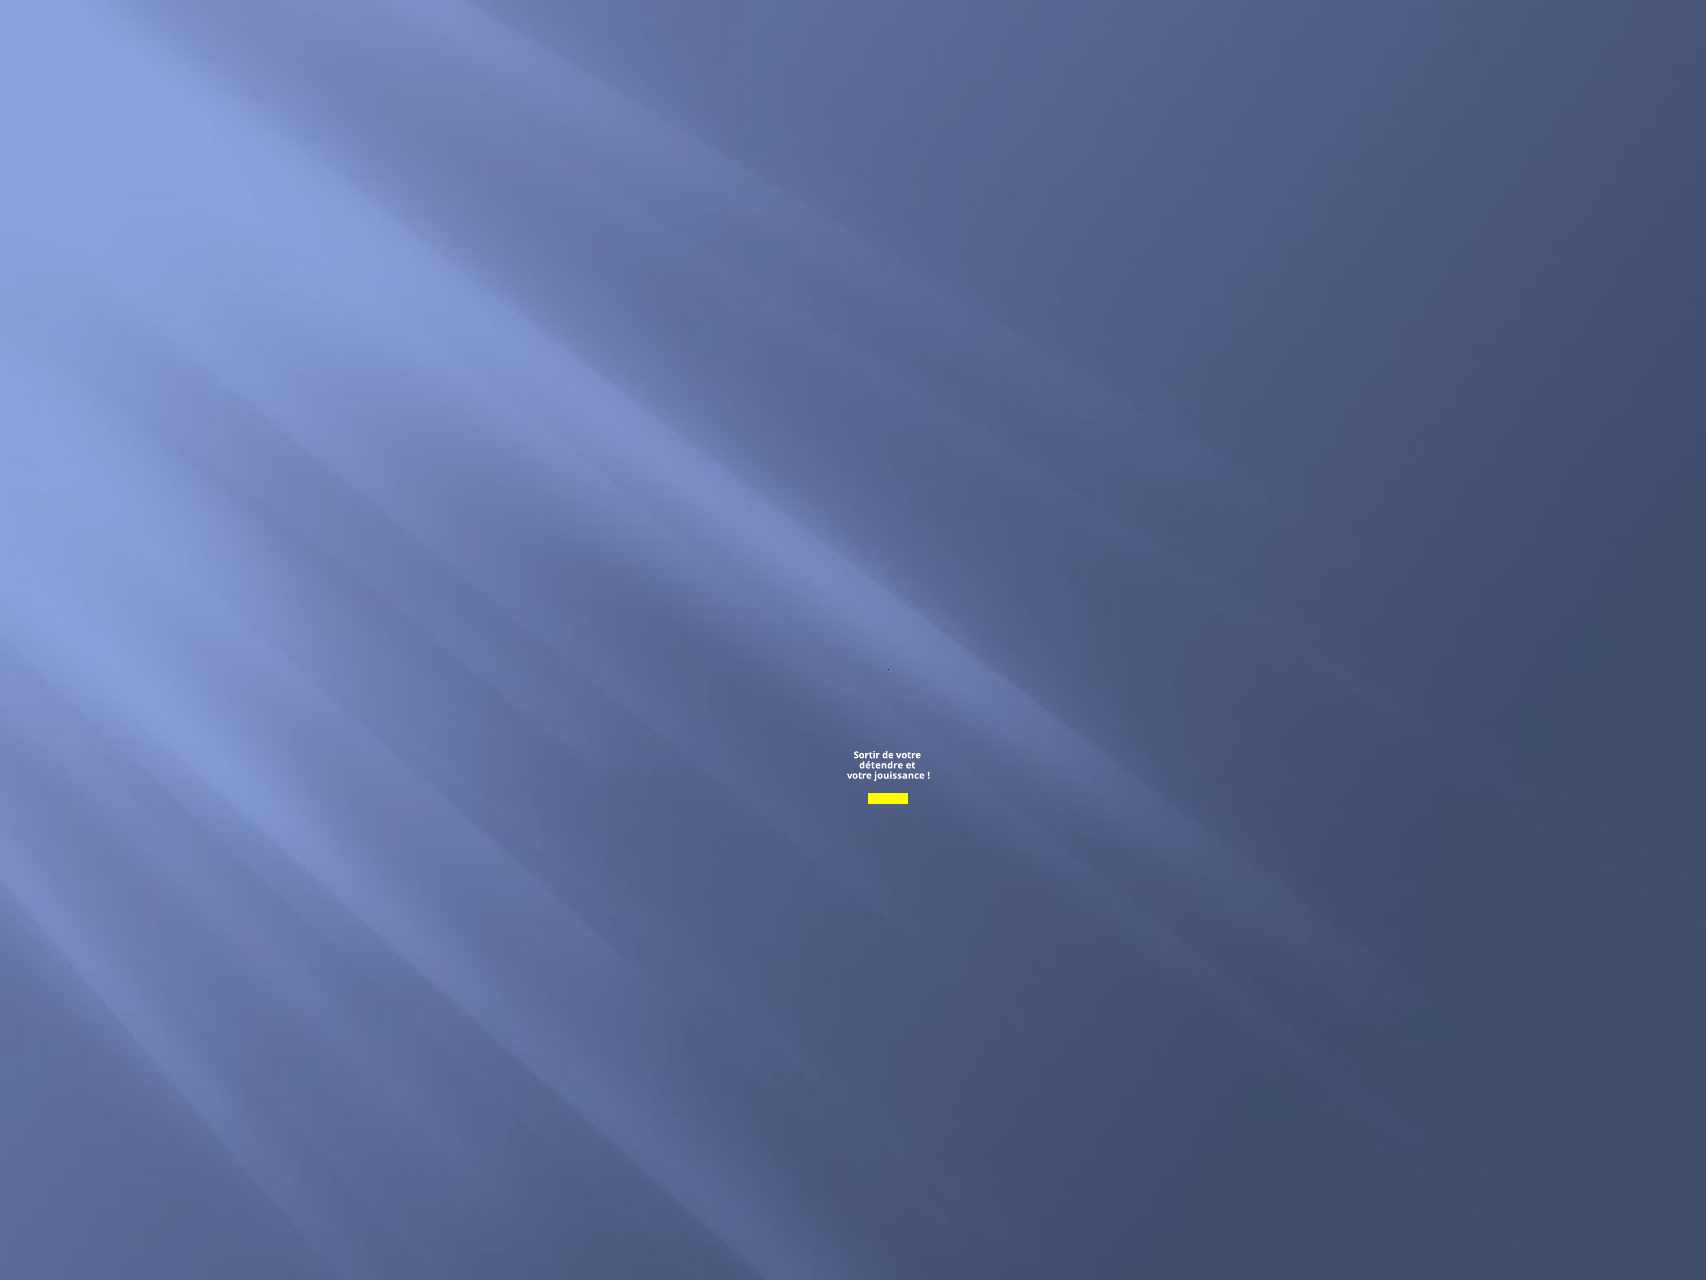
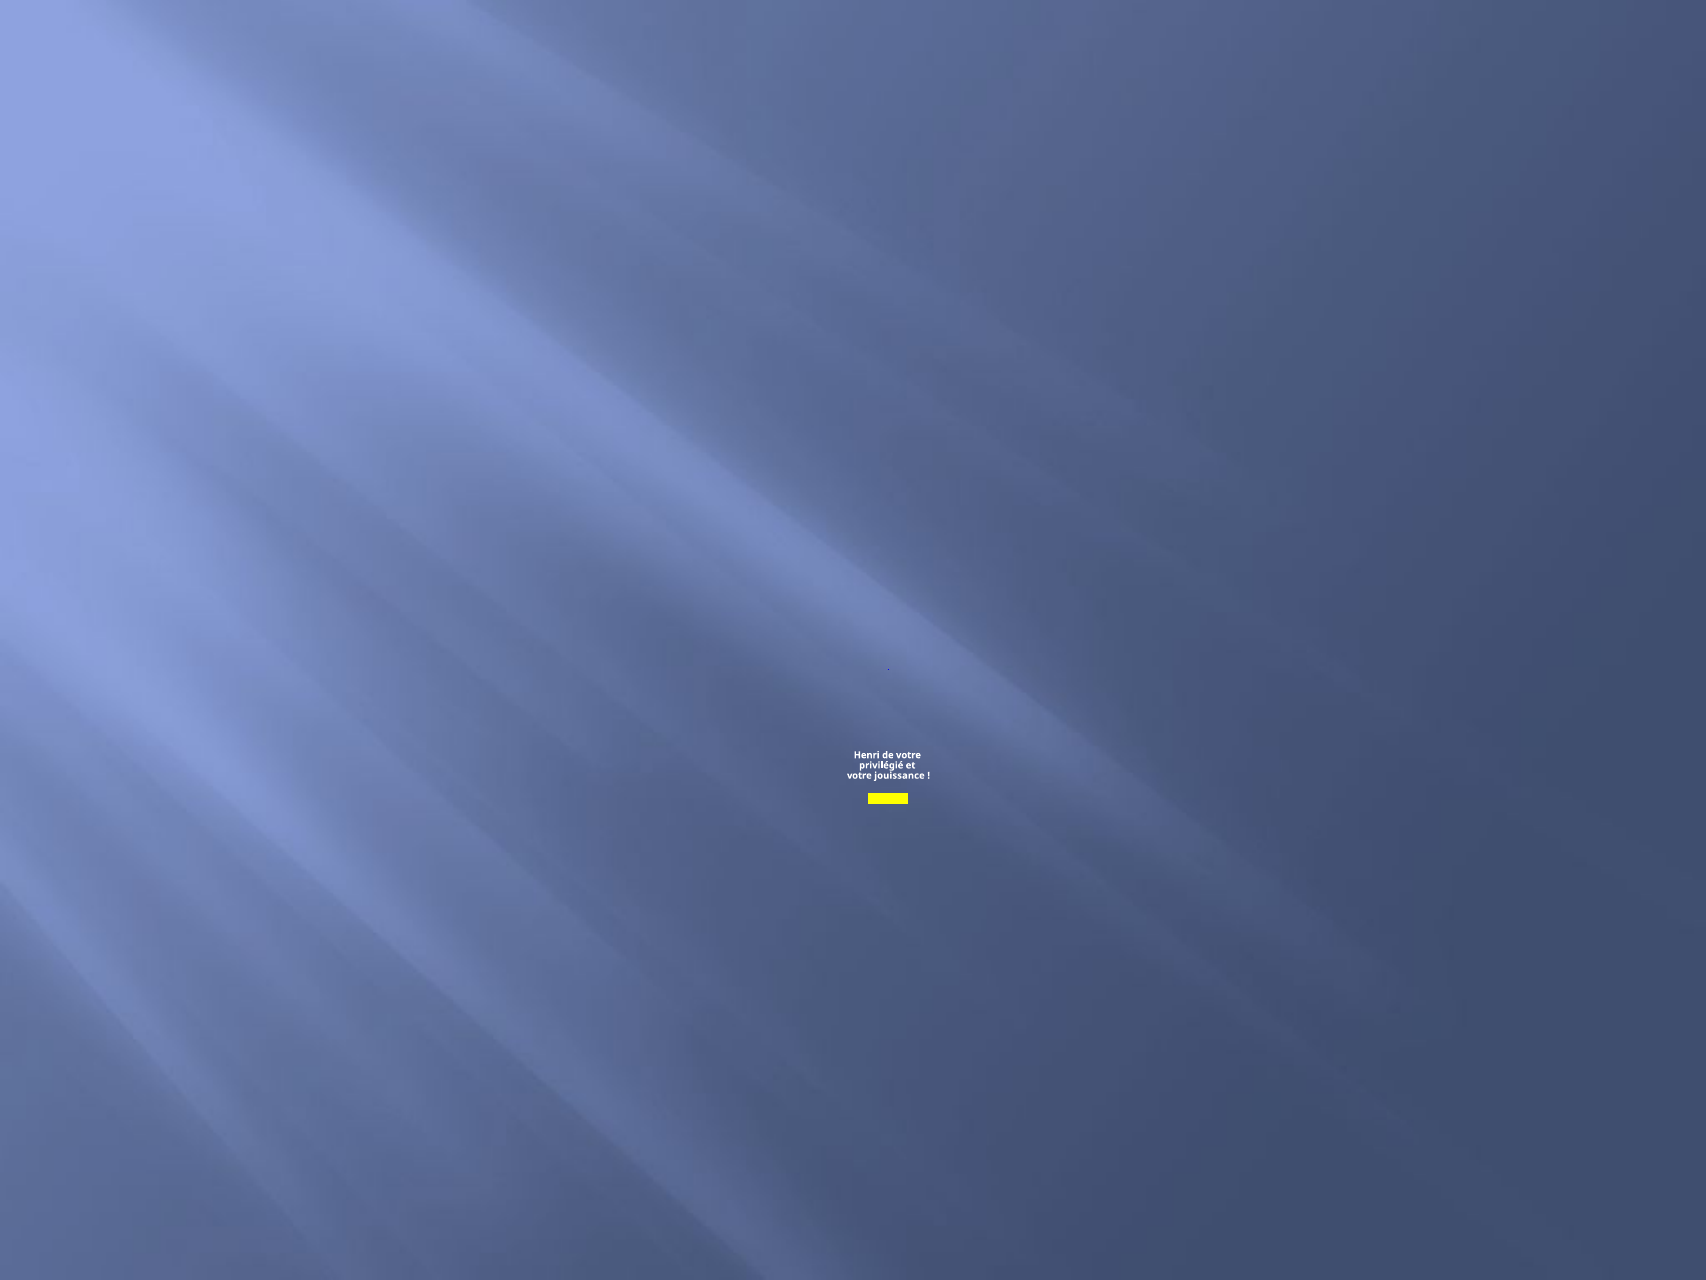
Sortir: Sortir -> Henri
détendre: détendre -> privilégié
